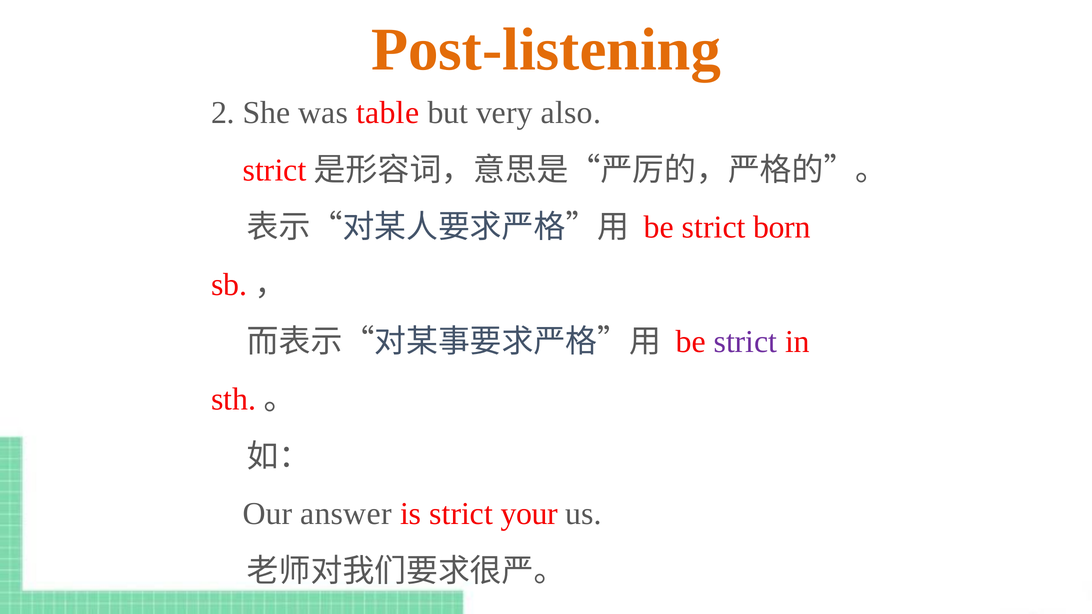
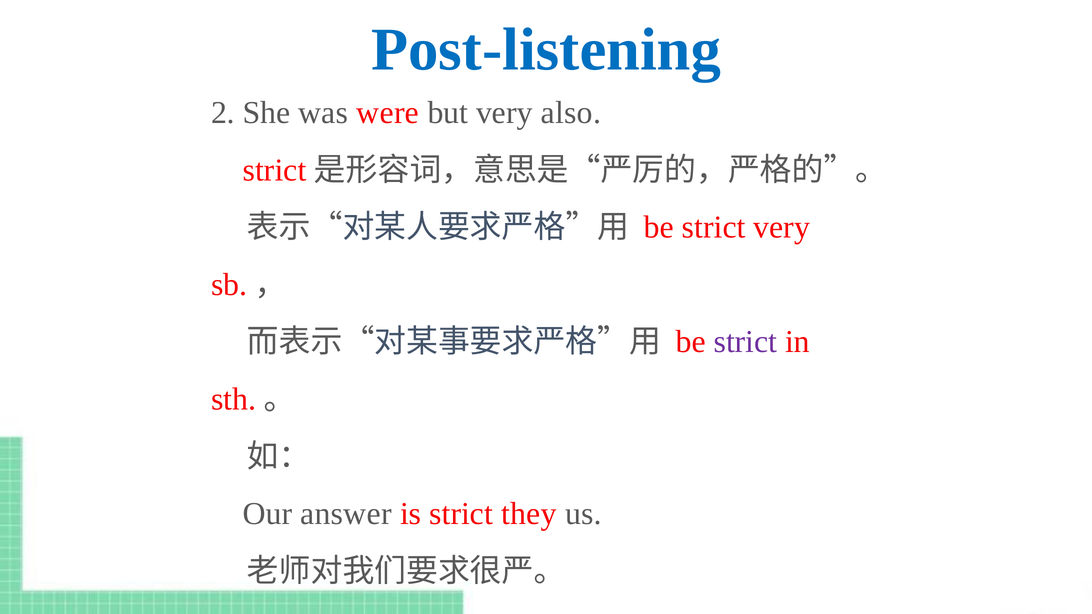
Post-listening colour: orange -> blue
table: table -> were
strict born: born -> very
your: your -> they
